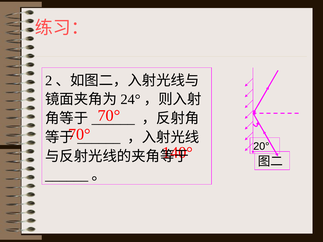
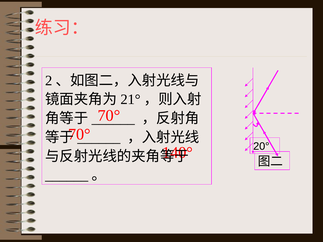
24°: 24° -> 21°
